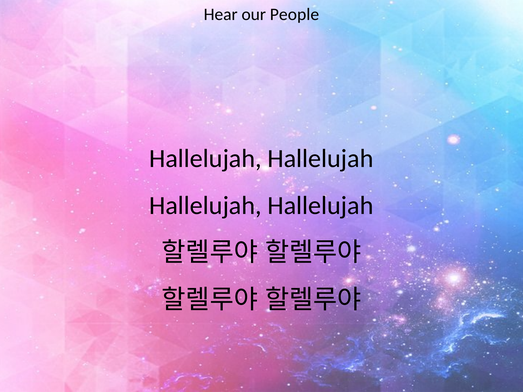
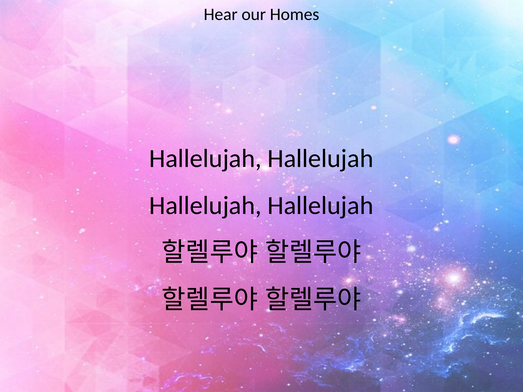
People: People -> Homes
